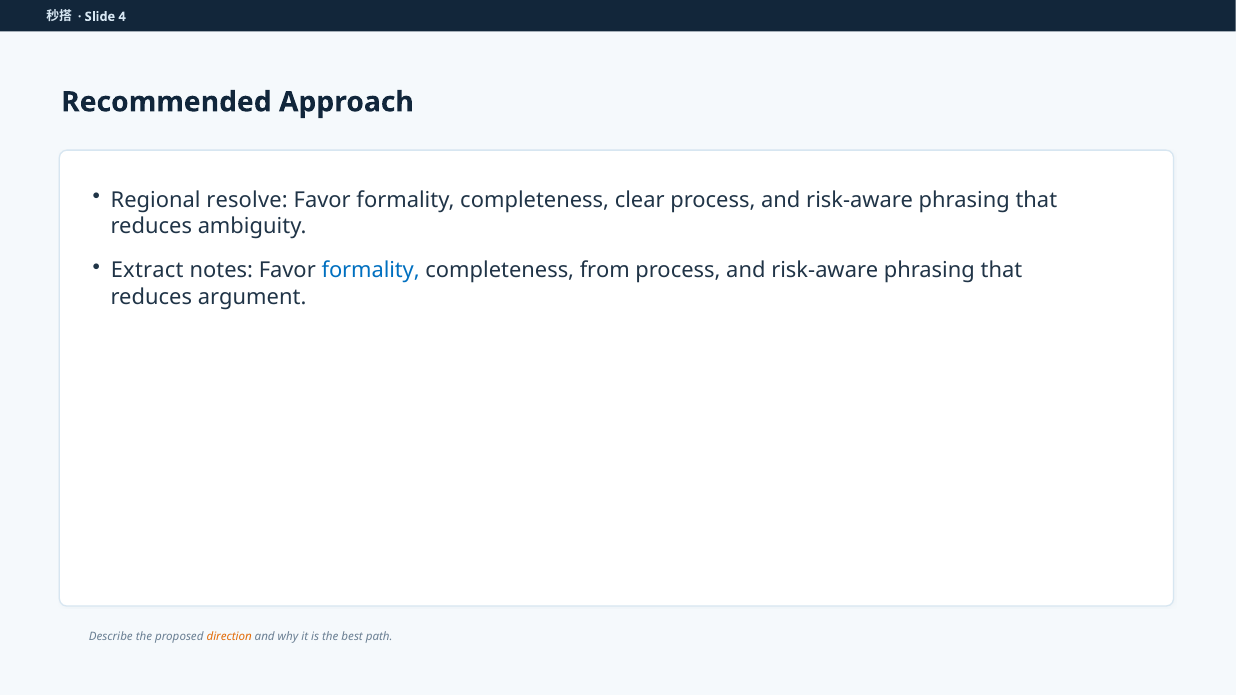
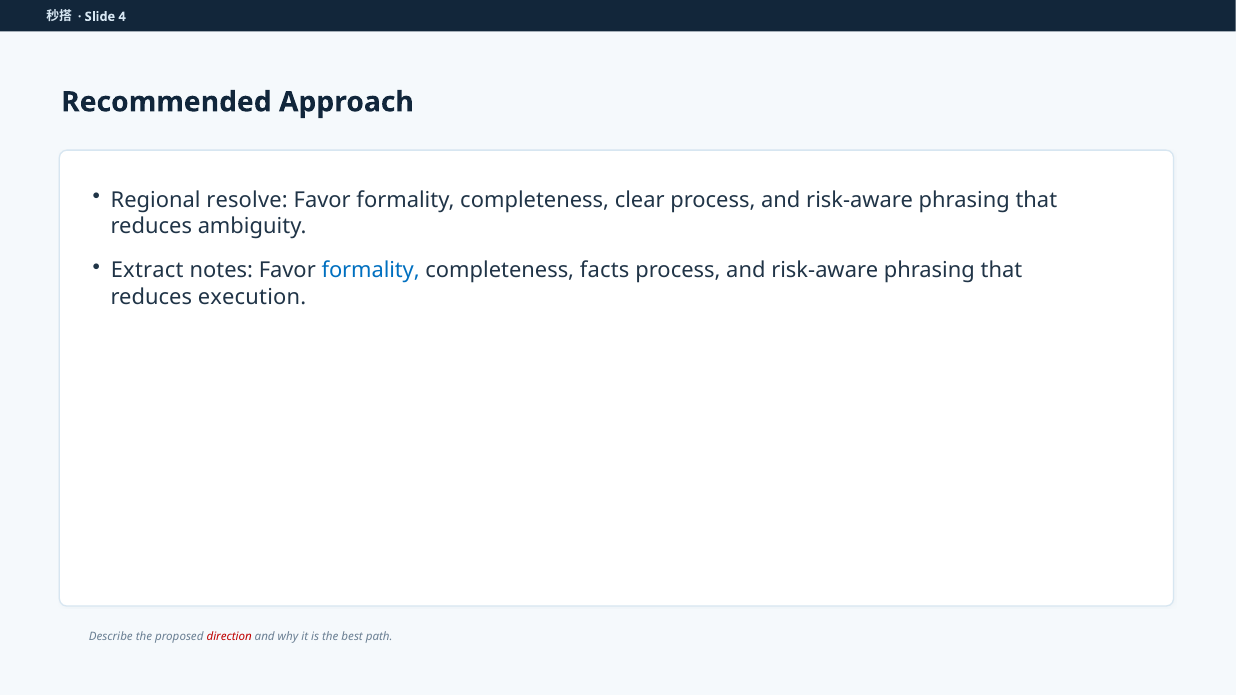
from: from -> facts
argument: argument -> execution
direction colour: orange -> red
